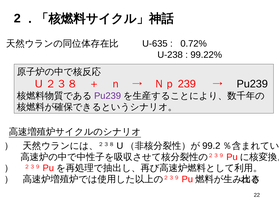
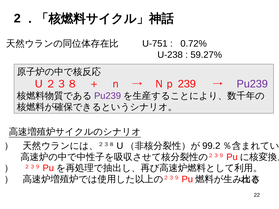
U-635: U-635 -> U-751
99.22%: 99.22% -> 59.27%
Pu239 at (252, 84) colour: black -> purple
